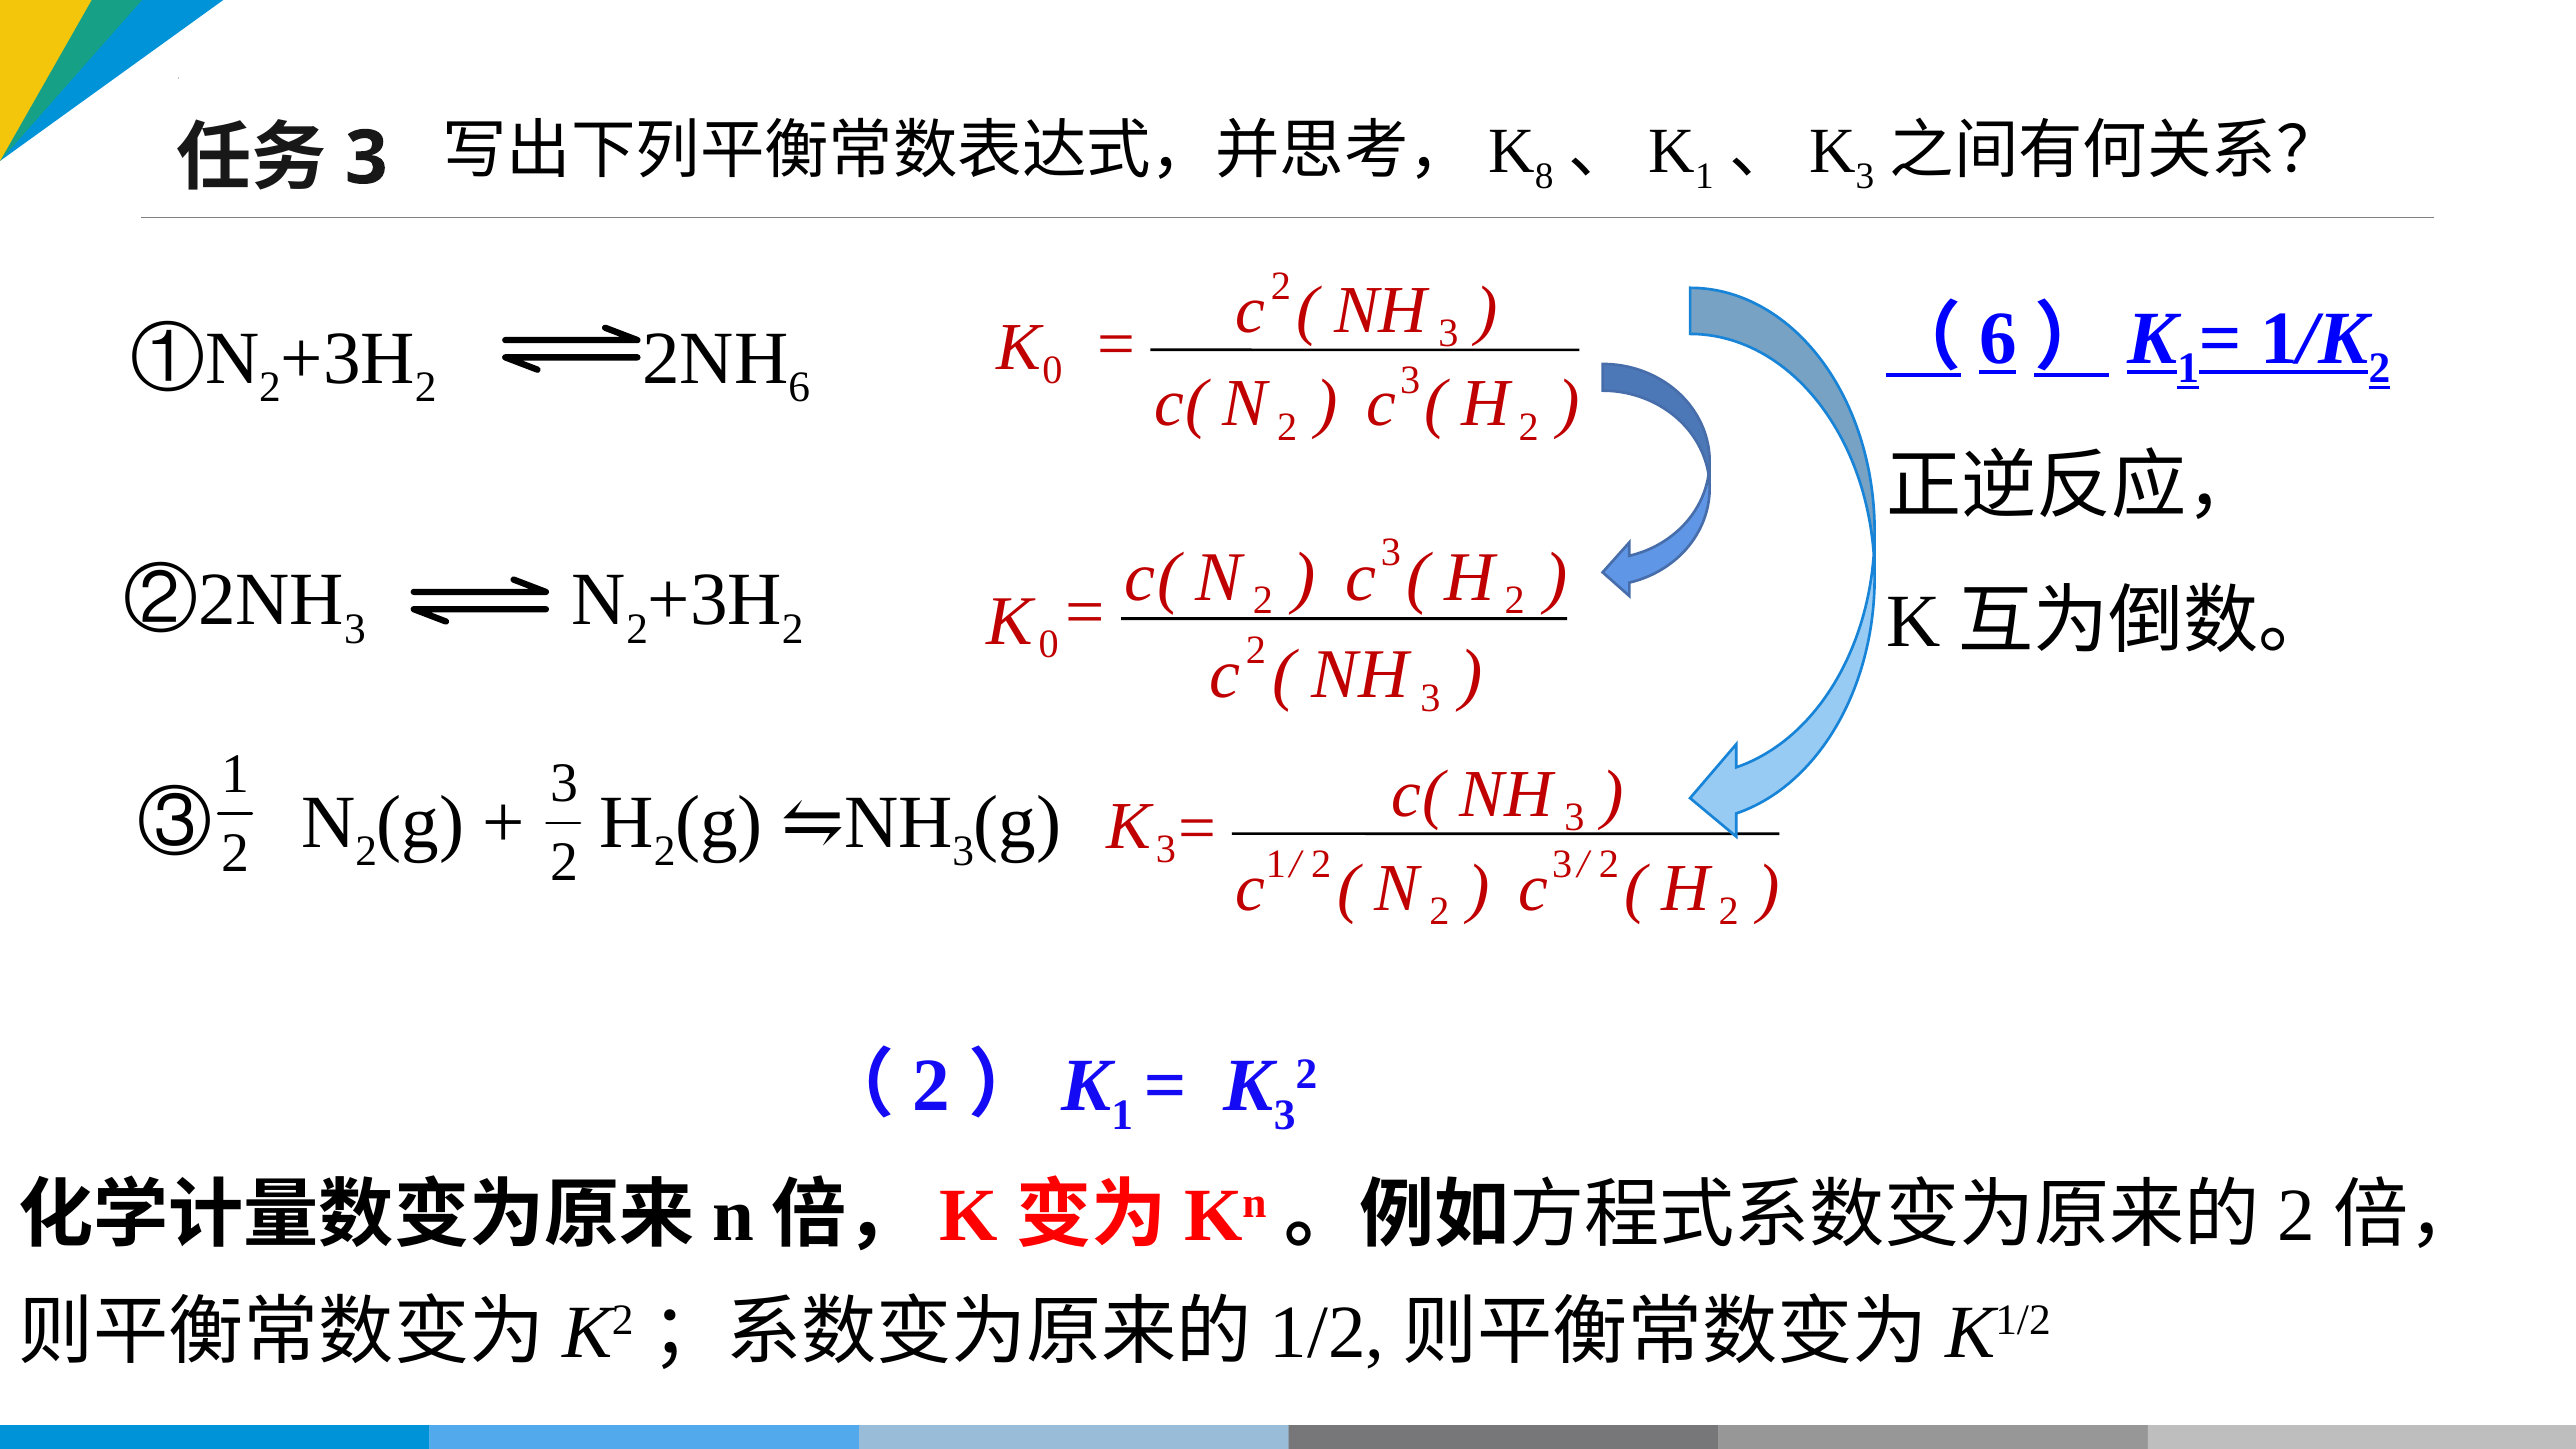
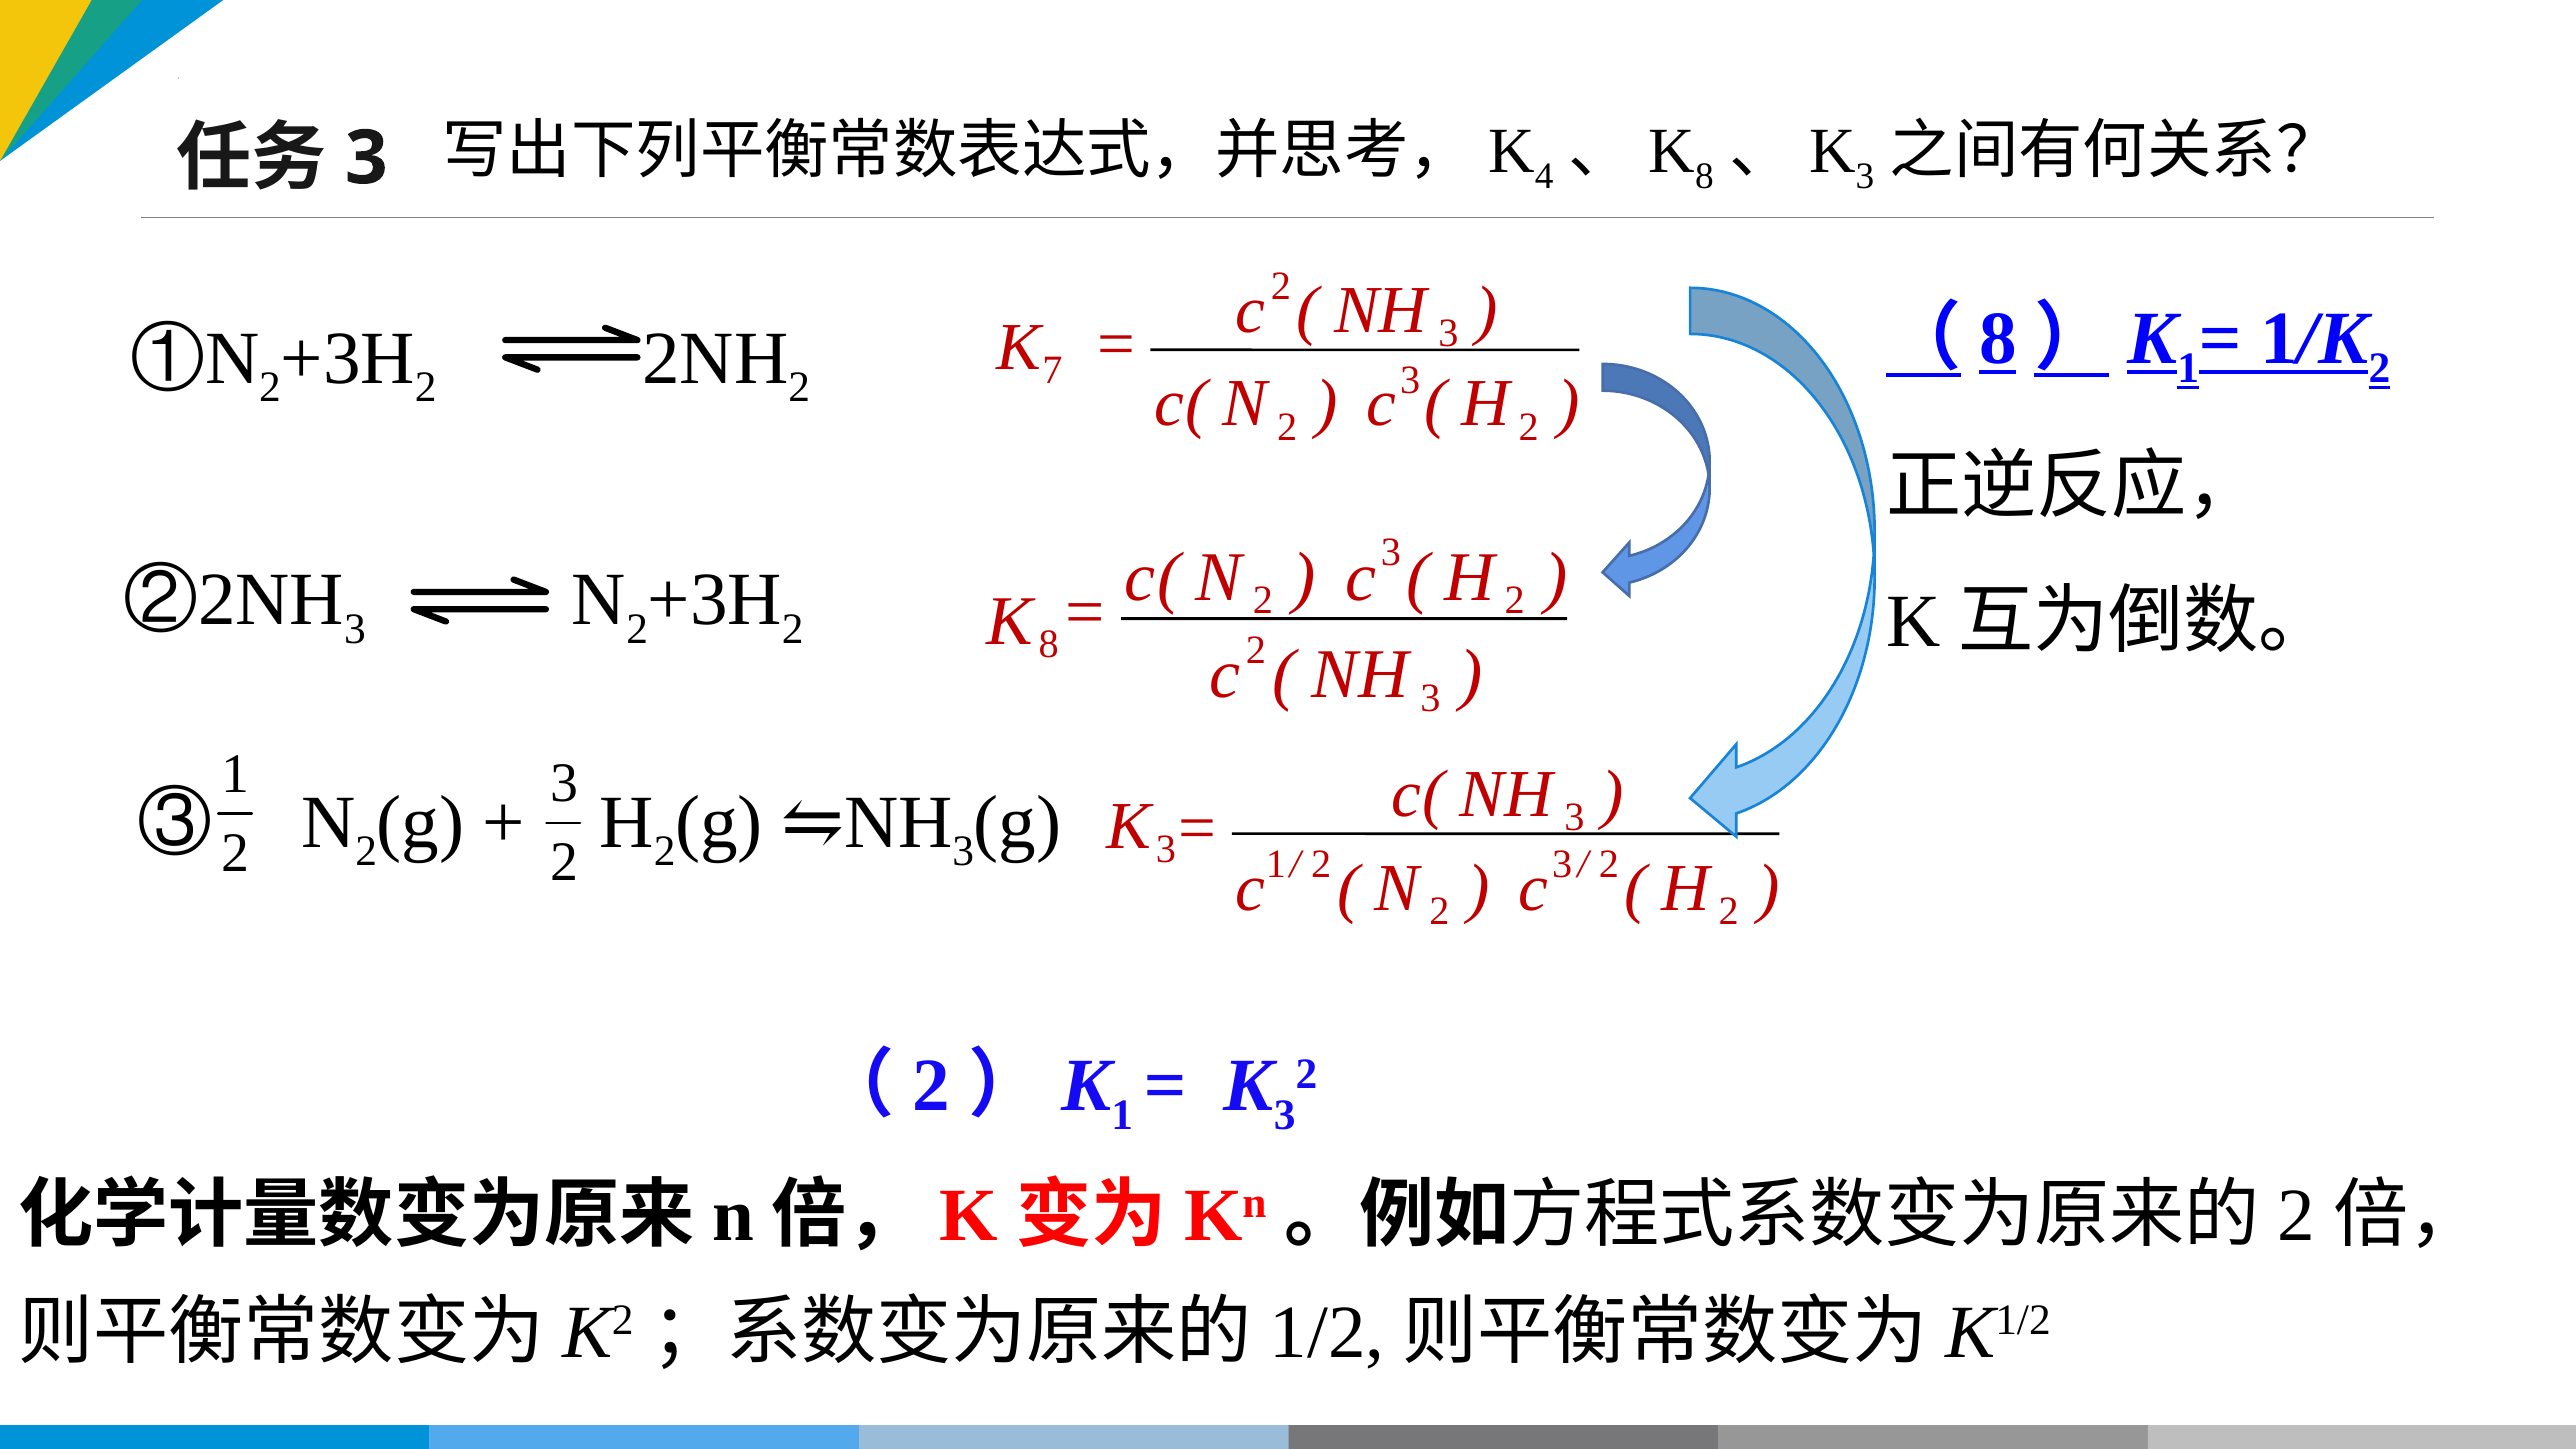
8: 8 -> 4
1 at (1705, 176): 1 -> 8
6 at (1998, 339): 6 -> 8
0 at (1052, 371): 0 -> 7
6 at (799, 388): 6 -> 2
0 at (1049, 644): 0 -> 8
